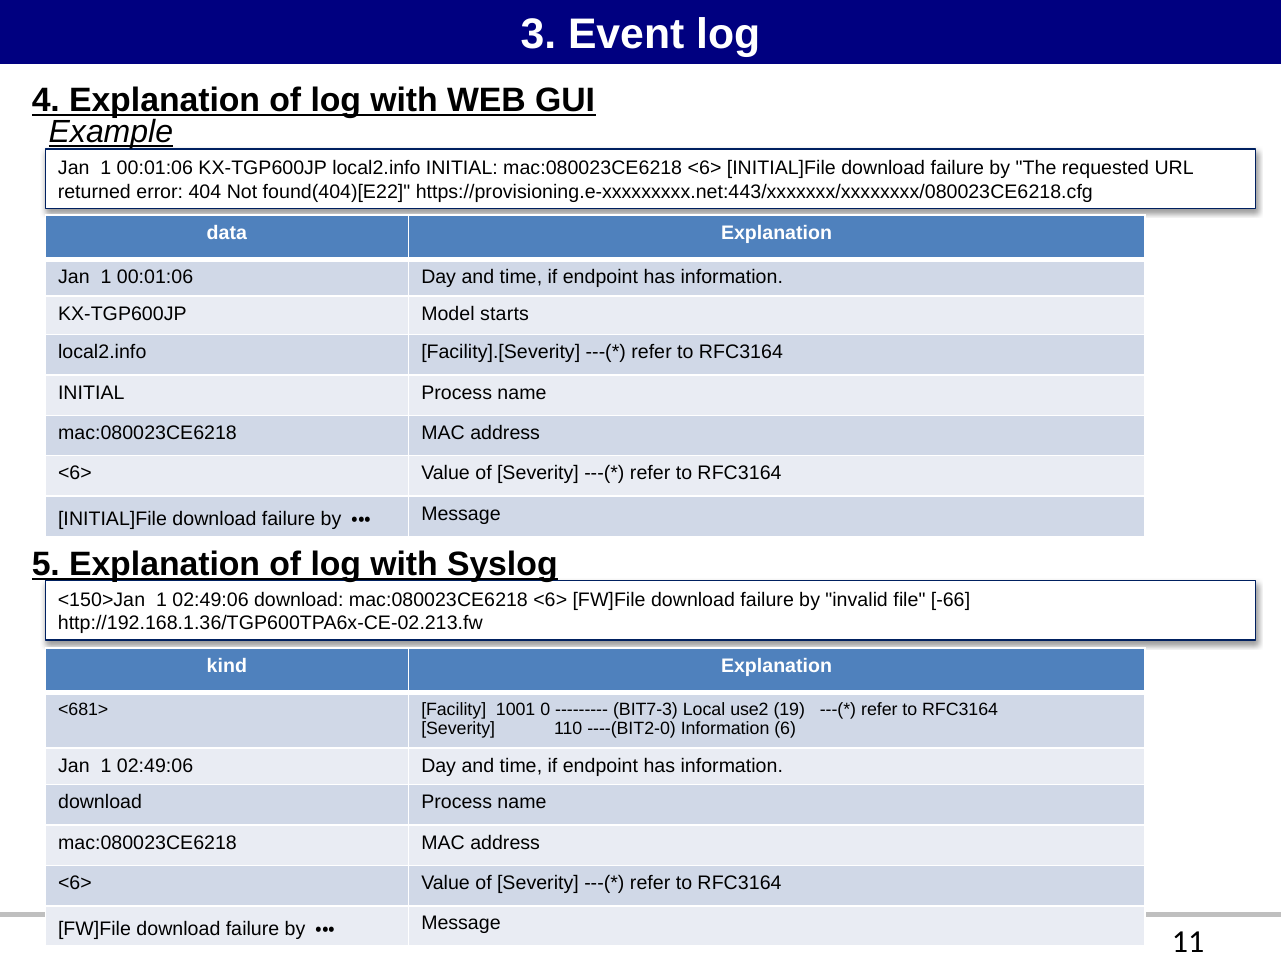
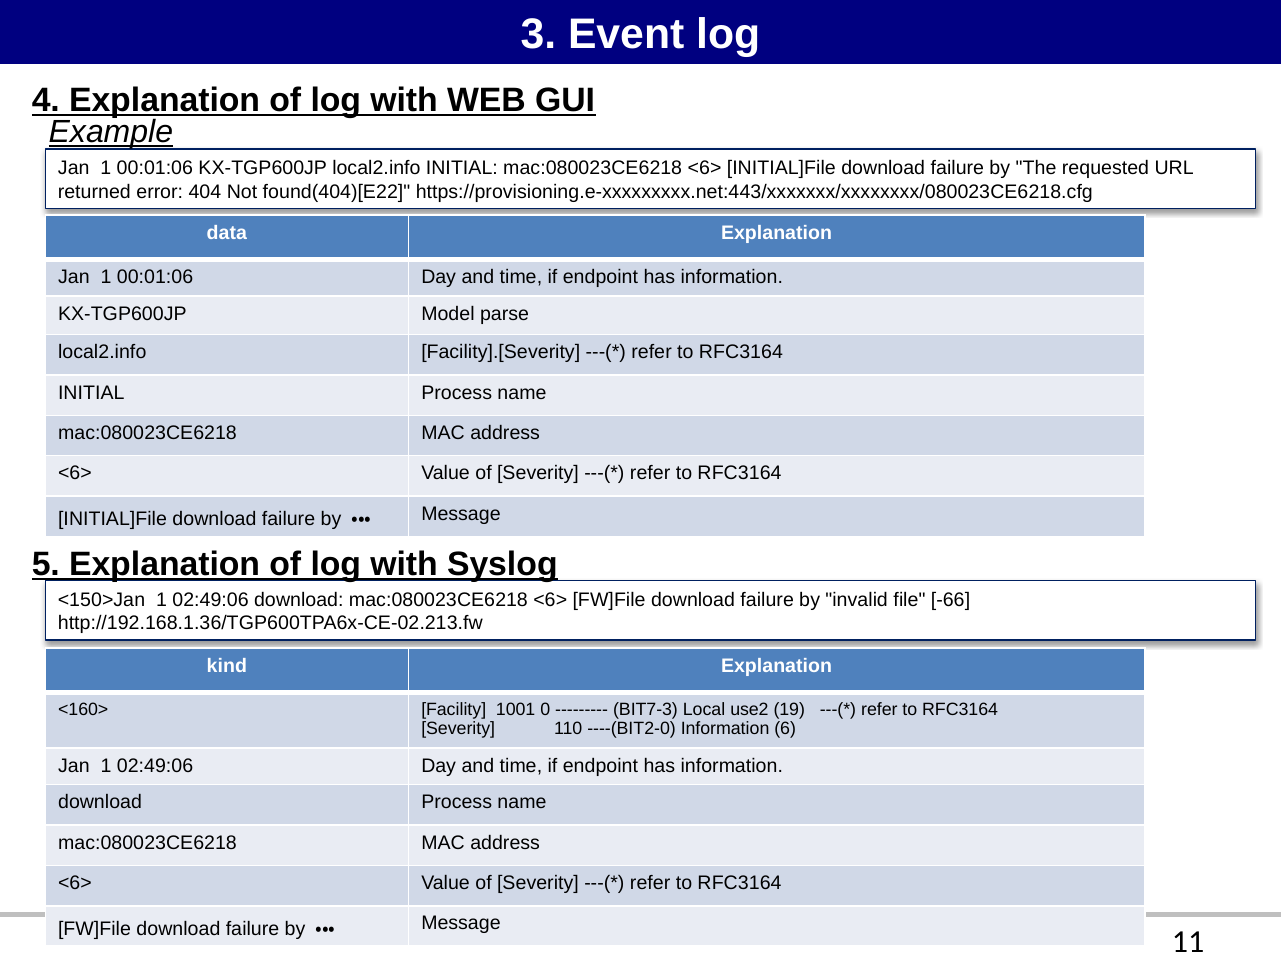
starts: starts -> parse
<681>: <681> -> <160>
